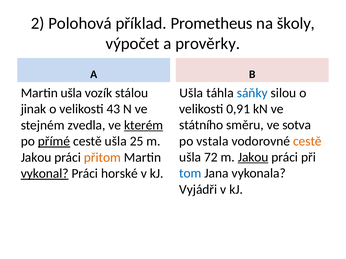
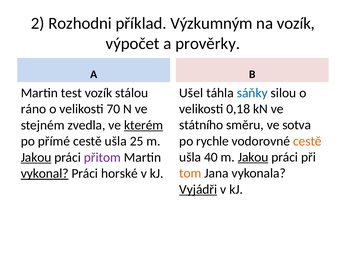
Polohová: Polohová -> Rozhodni
Prometheus: Prometheus -> Výzkumným
na školy: školy -> vozík
Martin ušla: ušla -> test
Ušla at (191, 93): Ušla -> Ušel
0,91: 0,91 -> 0,18
jinak: jinak -> ráno
43: 43 -> 70
vstala: vstala -> rychle
přímé underline: present -> none
72: 72 -> 40
Jakou at (36, 158) underline: none -> present
přitom colour: orange -> purple
tom colour: blue -> orange
Vyjádři underline: none -> present
